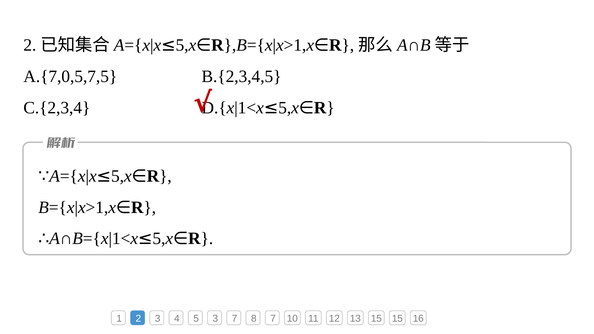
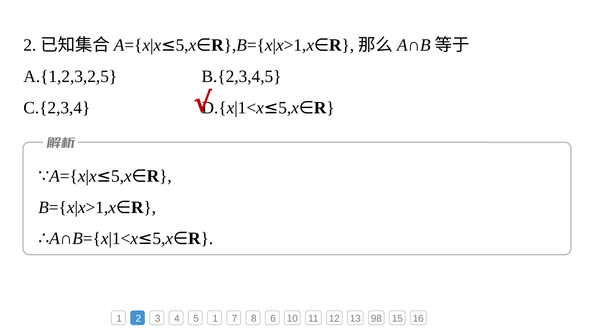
A.{7,0,5,7,5: A.{7,0,5,7,5 -> A.{1,2,3,2,5
5 3: 3 -> 1
8 7: 7 -> 6
13 15: 15 -> 98
